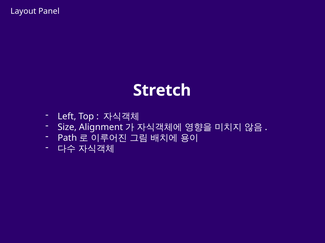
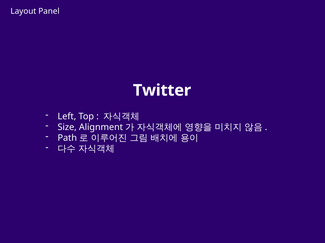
Stretch: Stretch -> Twitter
